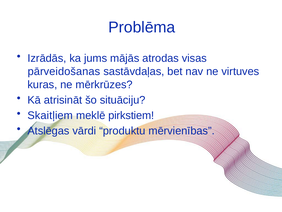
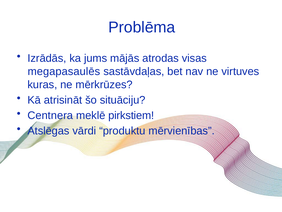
pārveidošanas: pārveidošanas -> megapasaulēs
Skaitļiem: Skaitļiem -> Centnera
